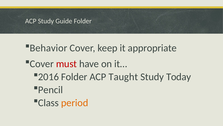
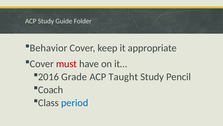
2016 Folder: Folder -> Grade
Today: Today -> Pencil
Pencil: Pencil -> Coach
period colour: orange -> blue
